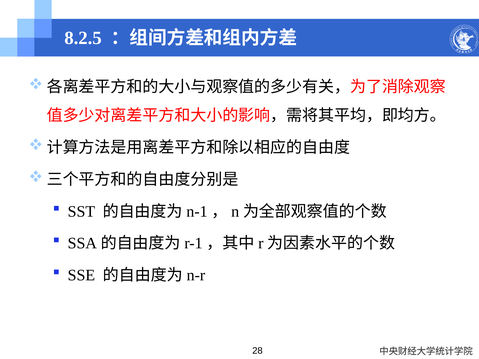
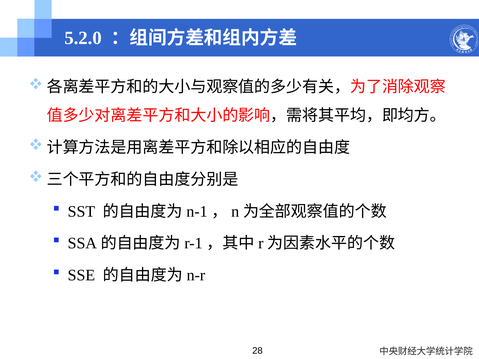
8.2.5: 8.2.5 -> 5.2.0
